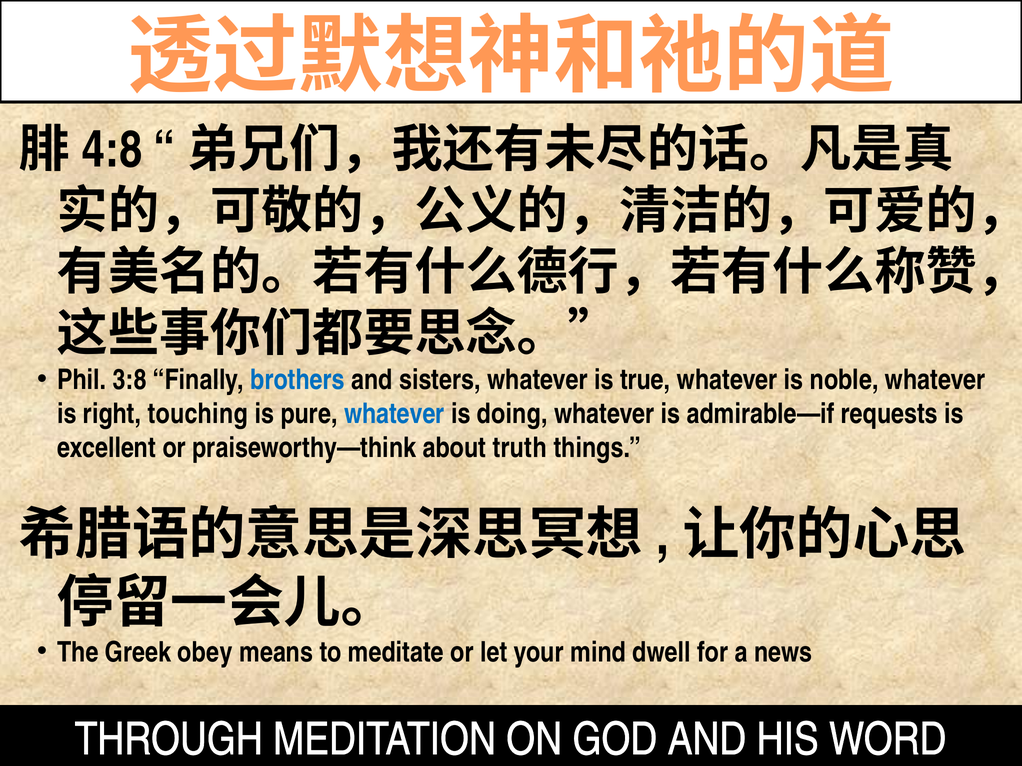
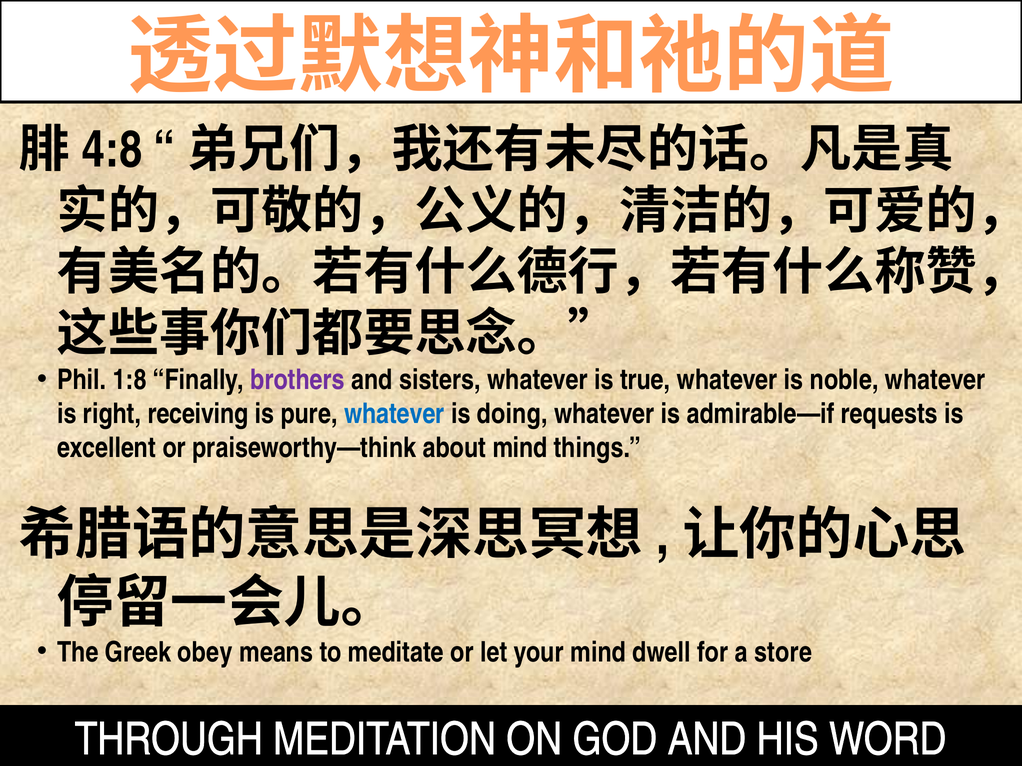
3:8: 3:8 -> 1:8
brothers colour: blue -> purple
touching: touching -> receiving
about truth: truth -> mind
news: news -> store
